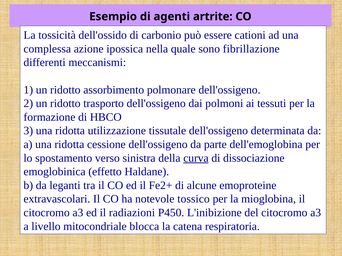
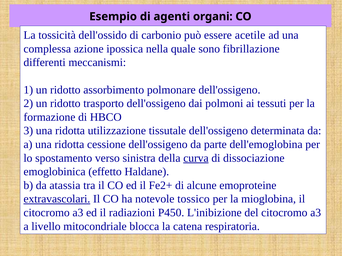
artrite: artrite -> organi
cationi: cationi -> acetile
leganti: leganti -> atassia
extravascolari underline: none -> present
